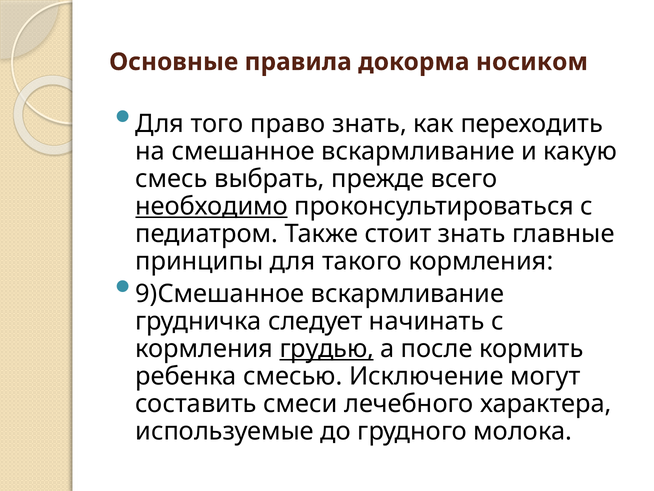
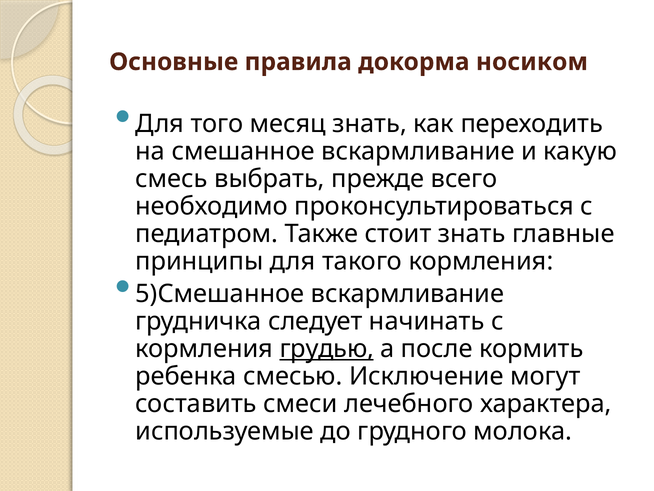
право: право -> месяц
необходимо underline: present -> none
9)Смешанное: 9)Смешанное -> 5)Смешанное
